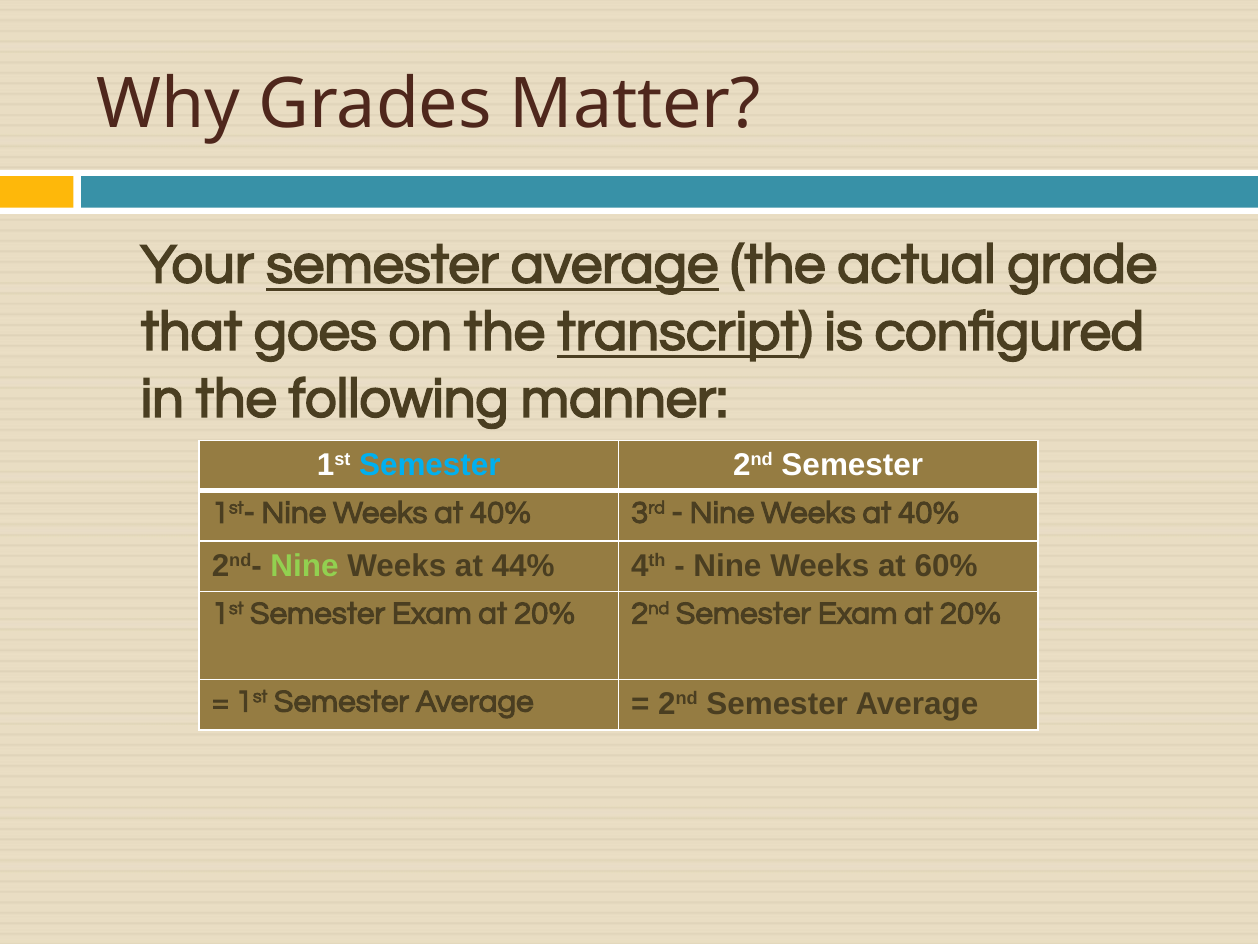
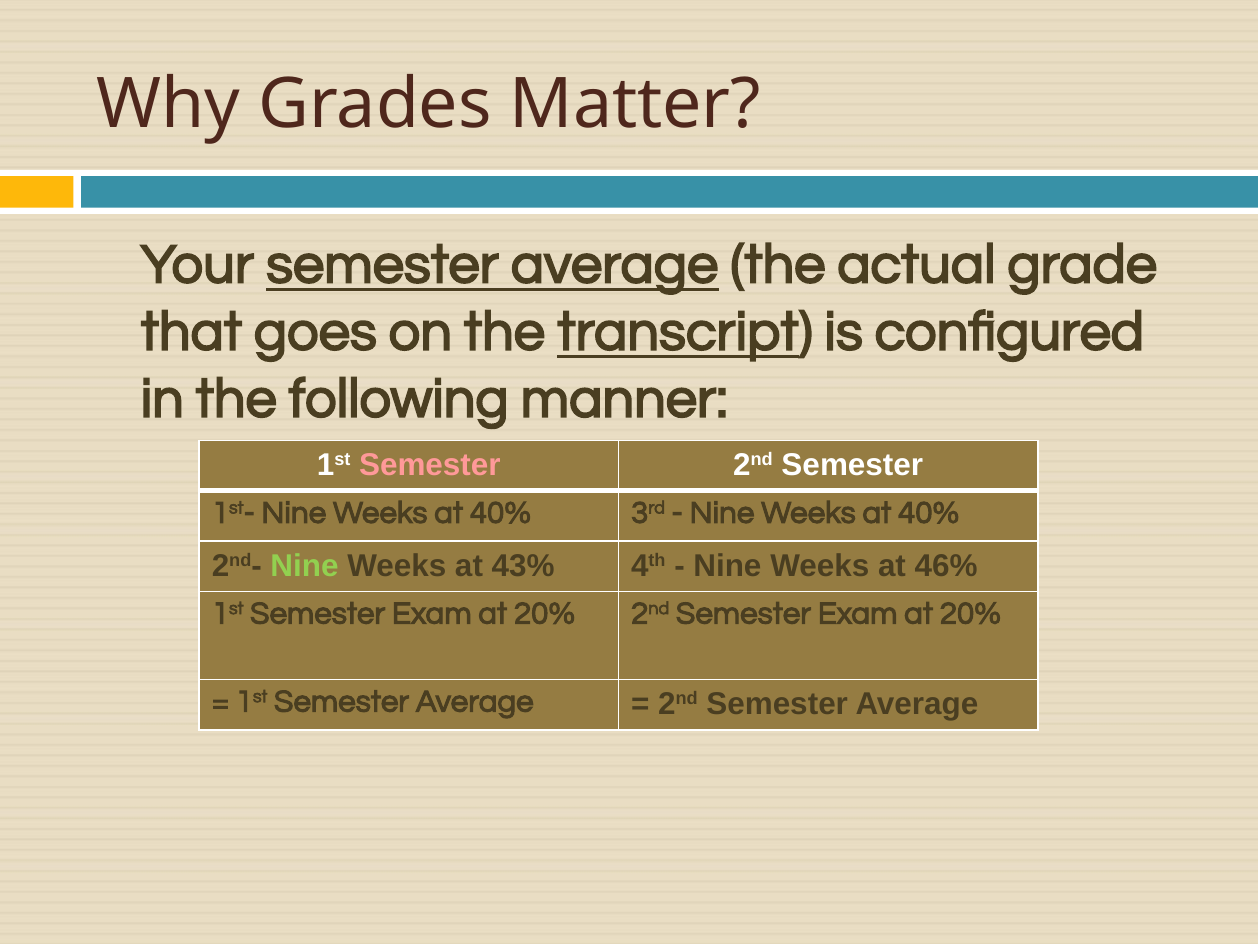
Semester at (430, 465) colour: light blue -> pink
44%: 44% -> 43%
60%: 60% -> 46%
